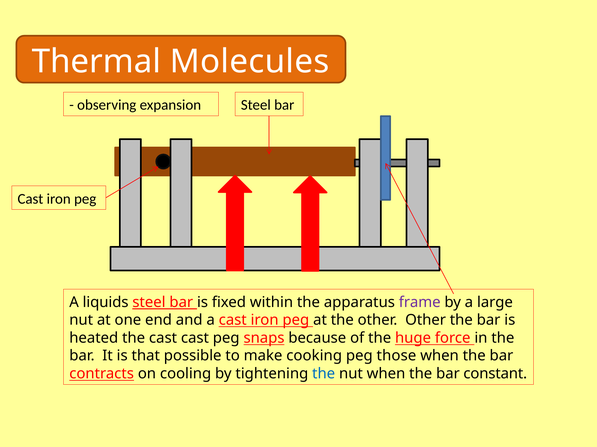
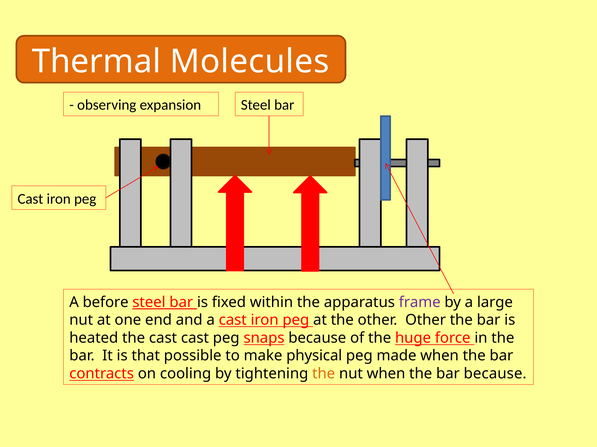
liquids: liquids -> before
cooking: cooking -> physical
those: those -> made
the at (324, 374) colour: blue -> orange
bar constant: constant -> because
